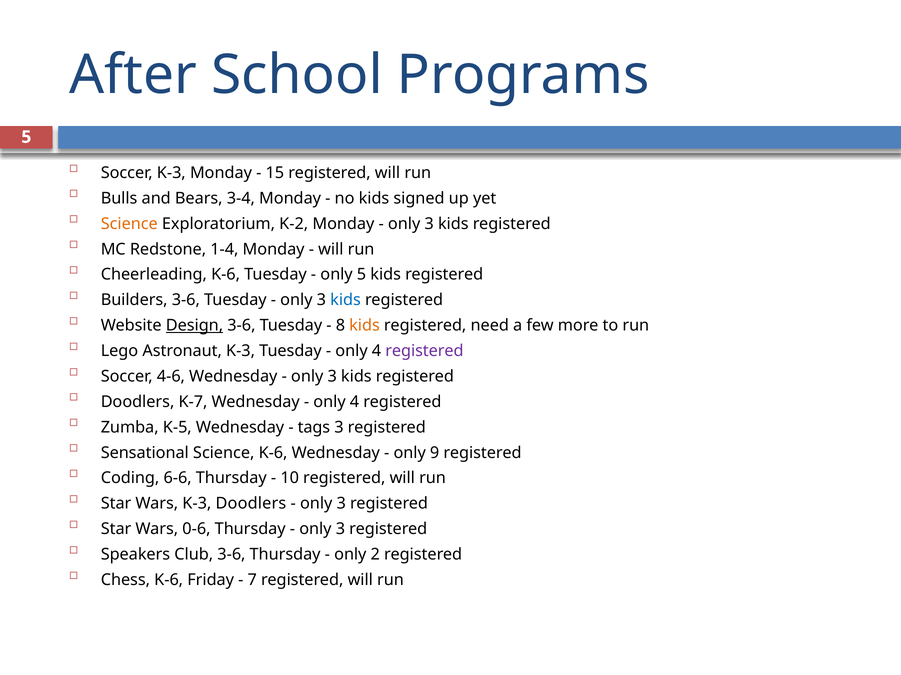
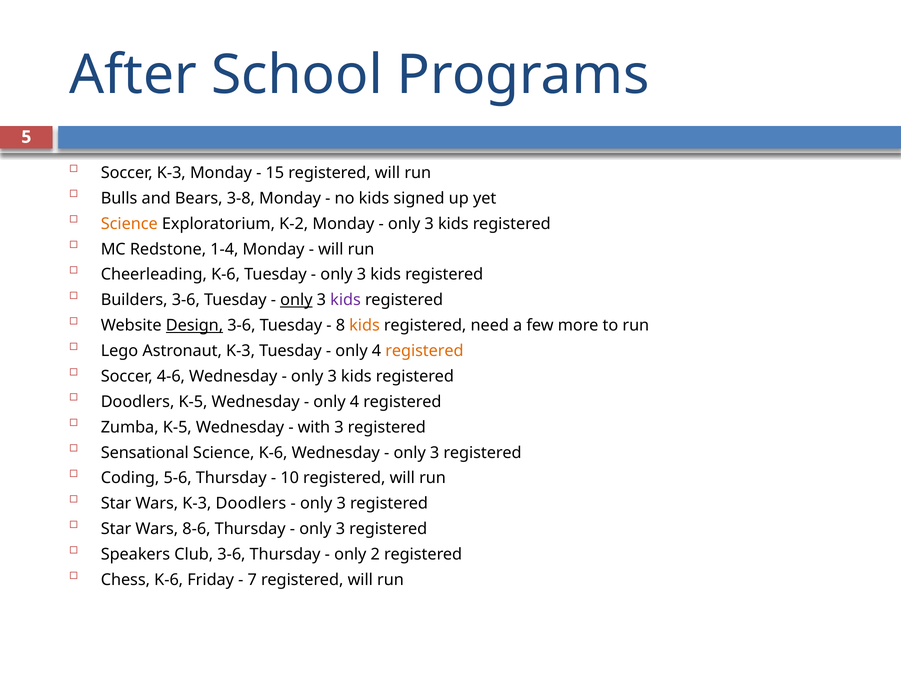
3-4: 3-4 -> 3-8
5 at (361, 275): 5 -> 3
only at (296, 300) underline: none -> present
kids at (346, 300) colour: blue -> purple
registered at (424, 351) colour: purple -> orange
Doodlers K-7: K-7 -> K-5
tags: tags -> with
9 at (435, 453): 9 -> 3
6-6: 6-6 -> 5-6
0-6: 0-6 -> 8-6
